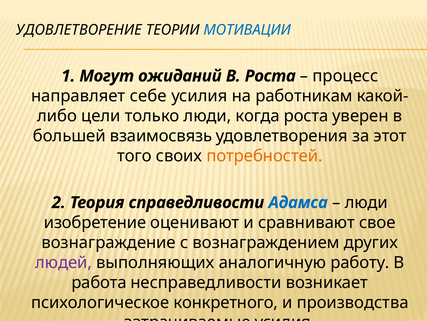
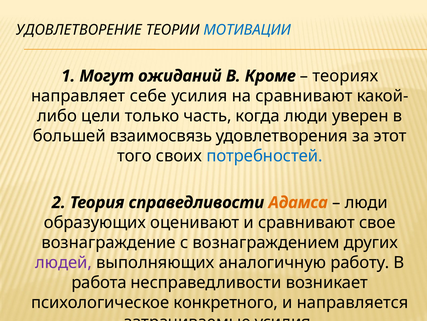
В Роста: Роста -> Кроме
процесс: процесс -> теориях
на работникам: работникам -> сравнивают
только люди: люди -> часть
когда роста: роста -> люди
потребностей colour: orange -> blue
Адамса colour: blue -> orange
изобретение: изобретение -> образующих
производства: производства -> направляется
